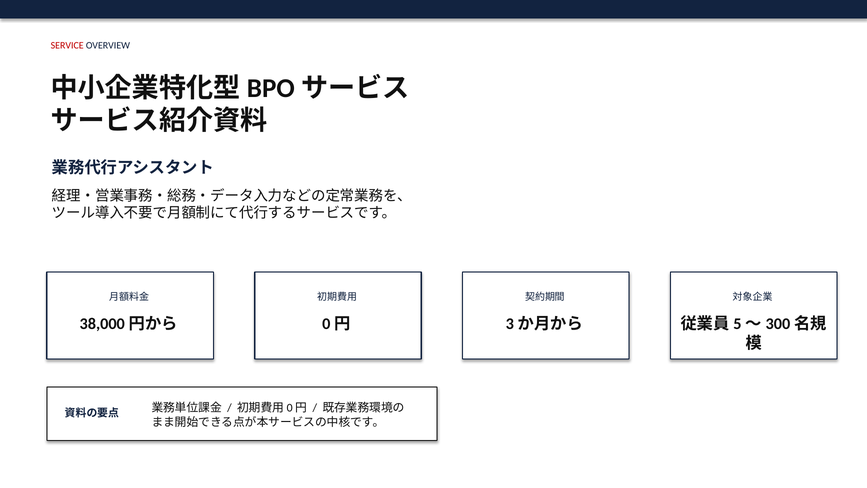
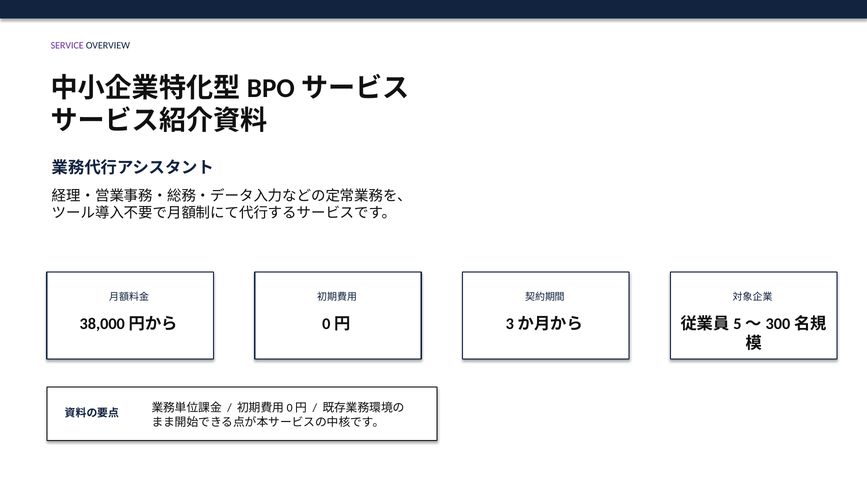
SERVICE colour: red -> purple
